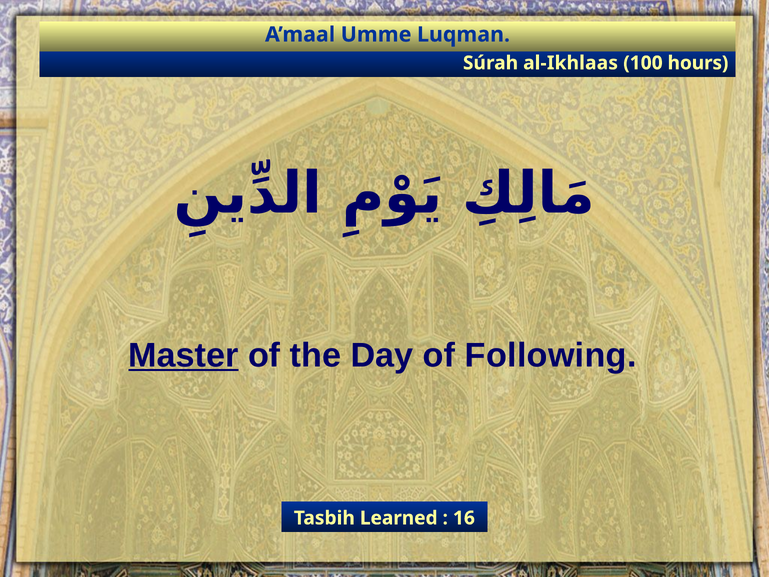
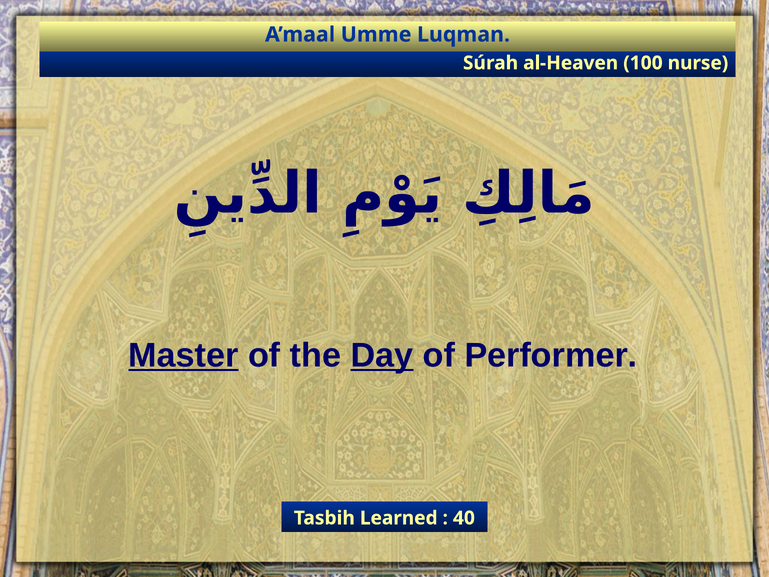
al-Ikhlaas: al-Ikhlaas -> al-Heaven
hours: hours -> nurse
Day underline: none -> present
Following: Following -> Performer
16: 16 -> 40
